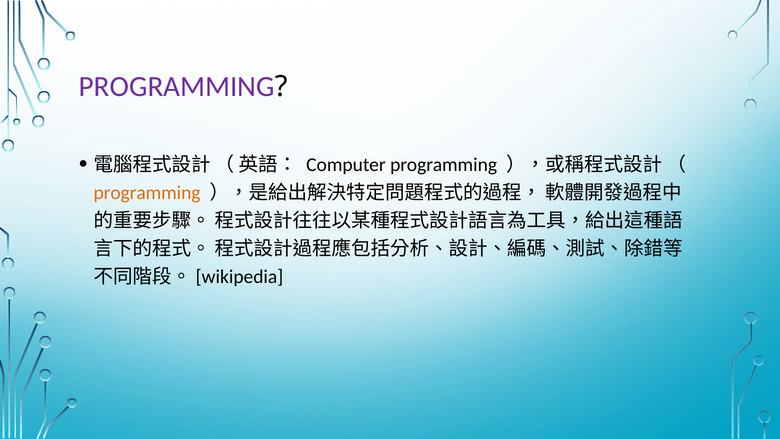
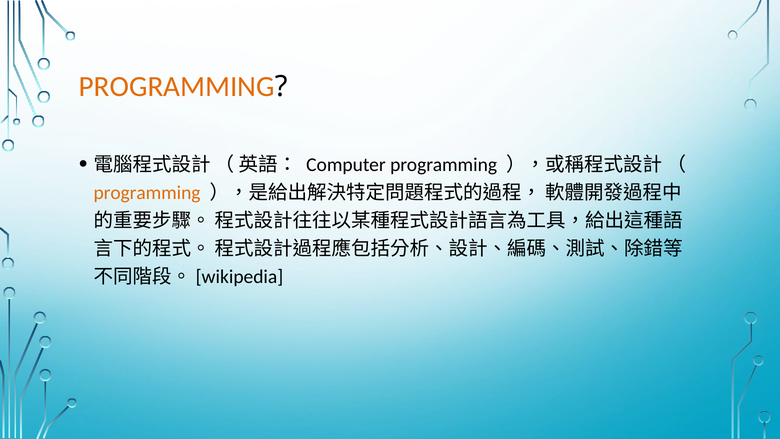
PROGRAMMING at (177, 87) colour: purple -> orange
